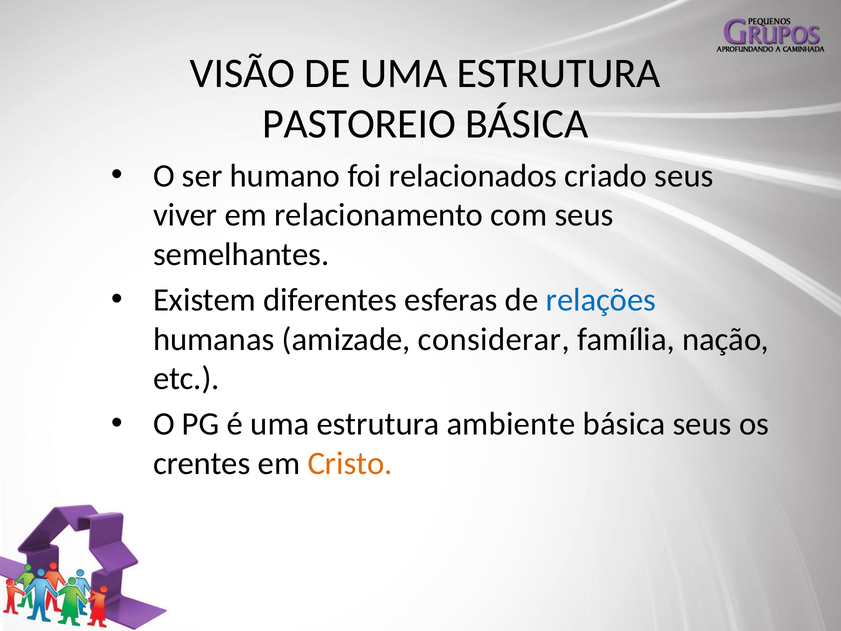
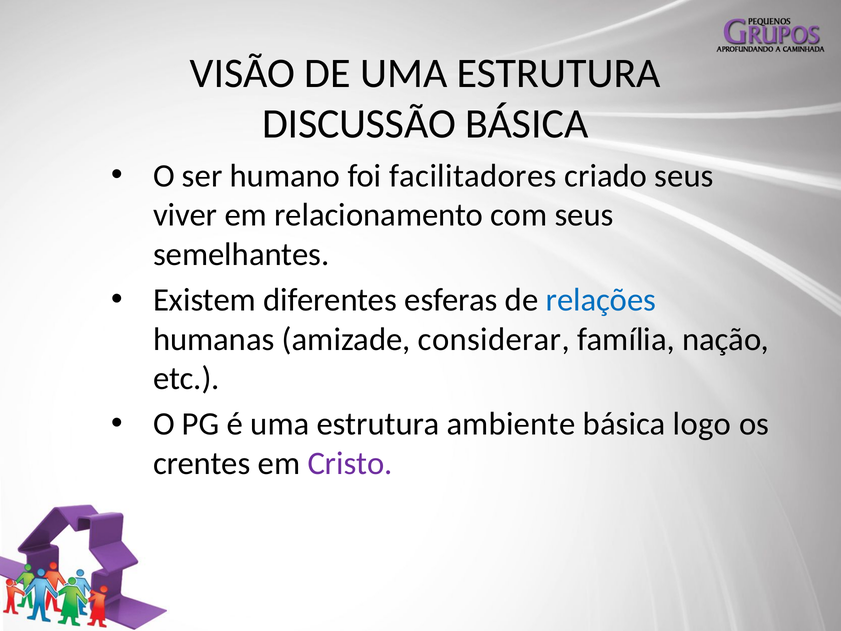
PASTOREIO: PASTOREIO -> DISCUSSÃO
relacionados: relacionados -> facilitadores
básica seus: seus -> logo
Cristo colour: orange -> purple
